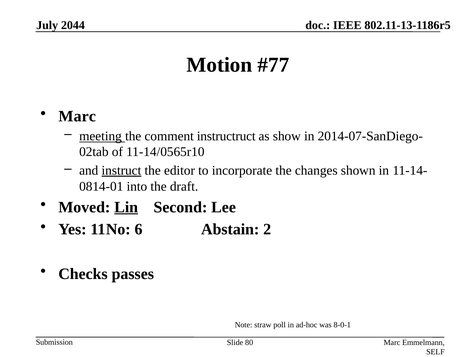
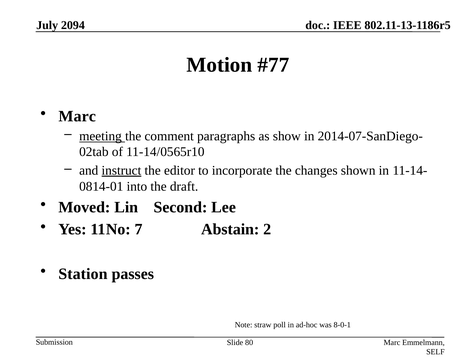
2044: 2044 -> 2094
instructruct: instructruct -> paragraphs
Lin underline: present -> none
6: 6 -> 7
Checks: Checks -> Station
